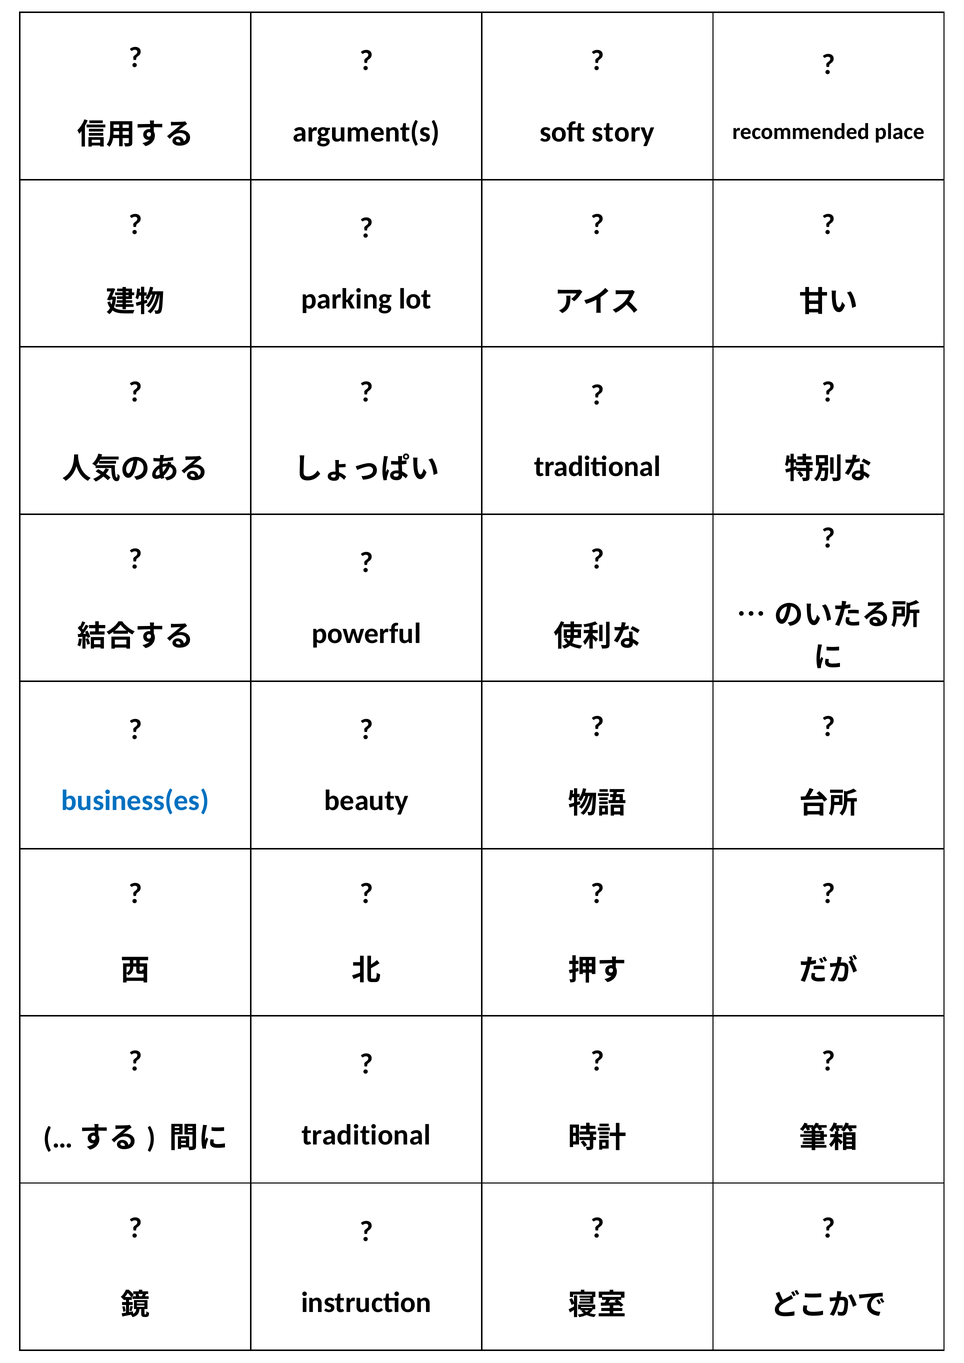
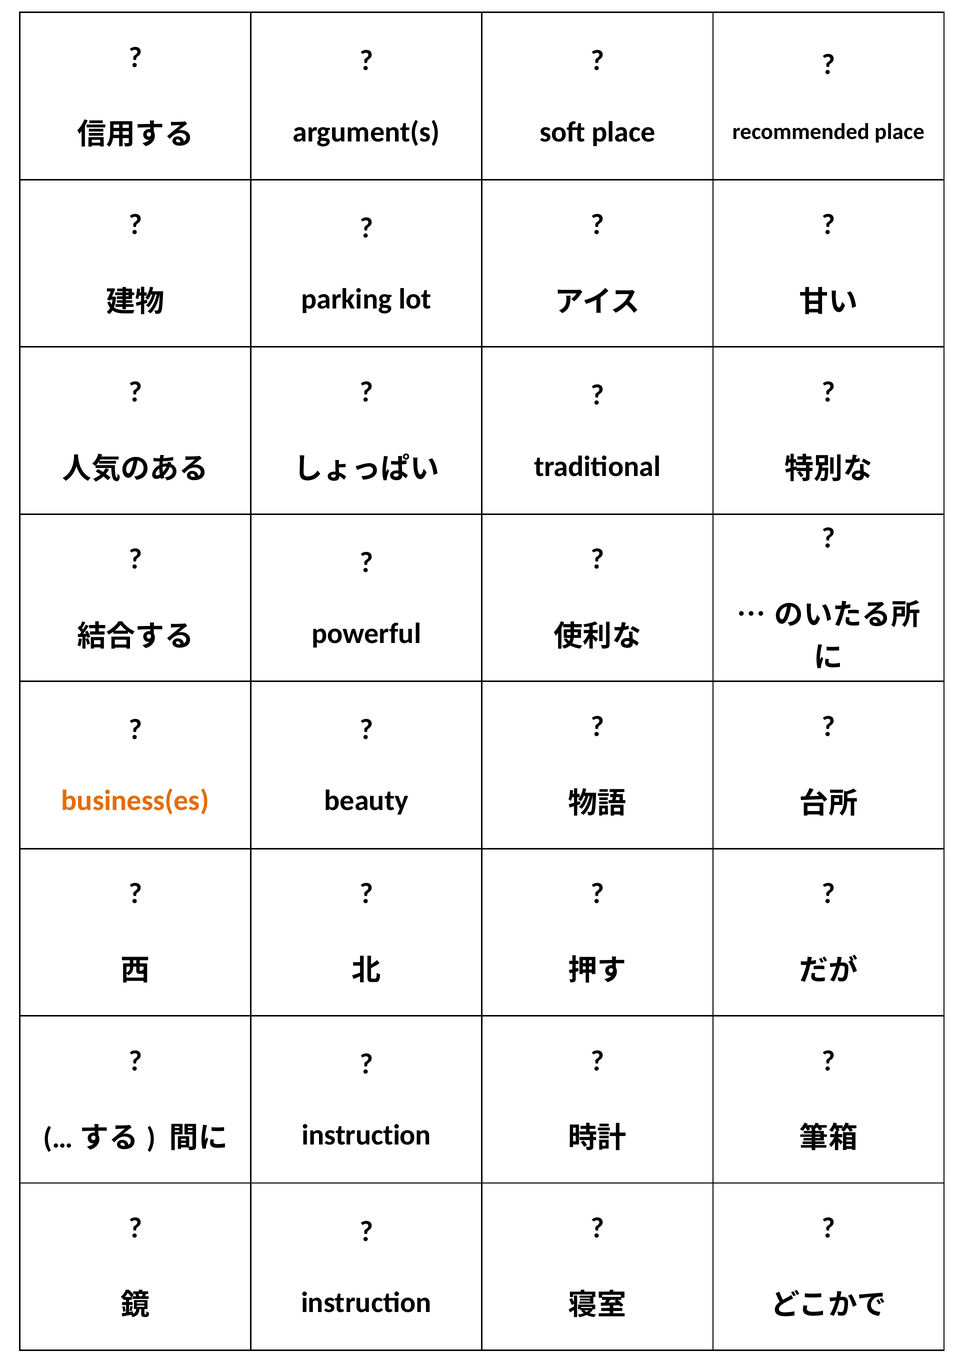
soft story: story -> place
business(es colour: blue -> orange
traditional at (366, 1136): traditional -> instruction
